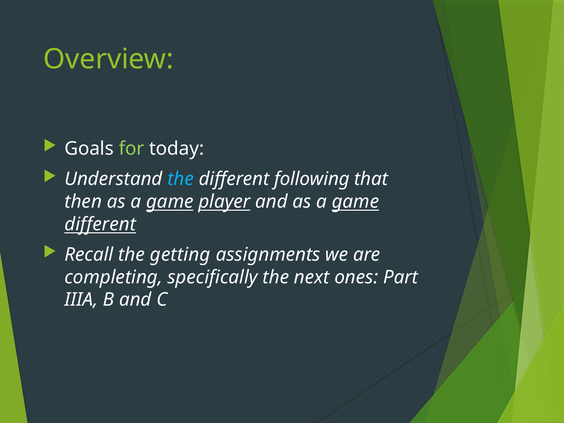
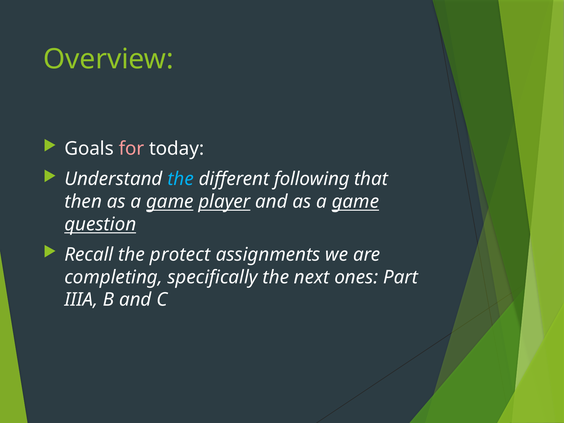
for colour: light green -> pink
different at (100, 224): different -> question
getting: getting -> protect
